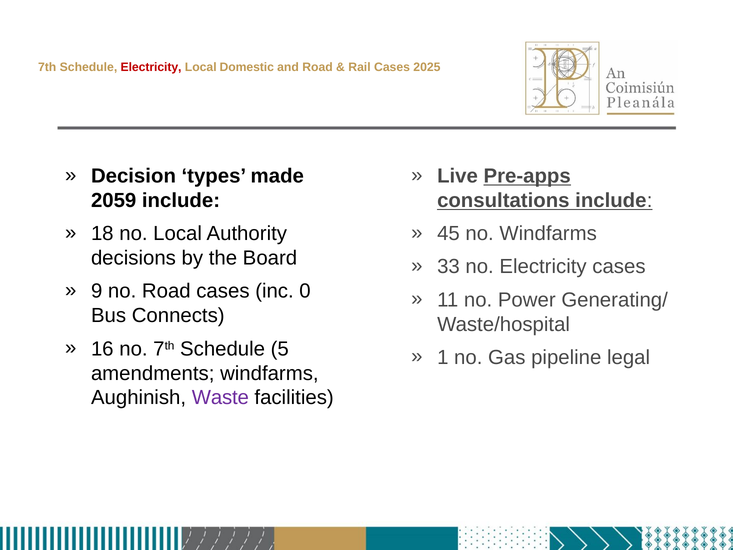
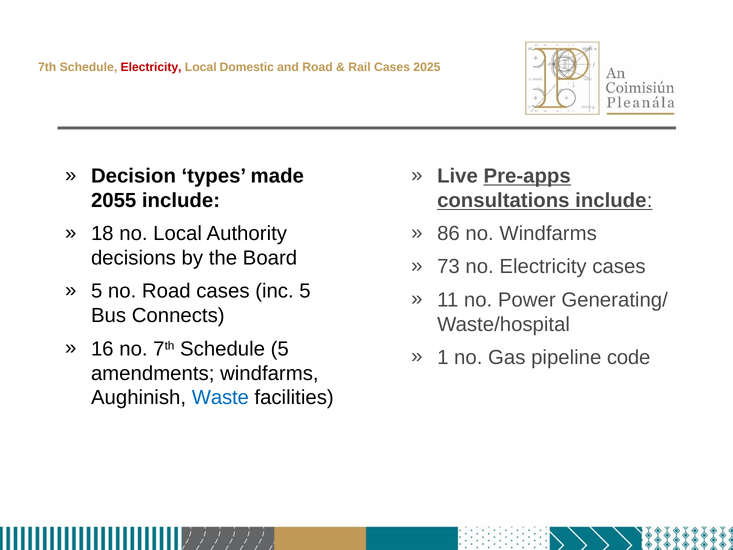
2059: 2059 -> 2055
45: 45 -> 86
33: 33 -> 73
9 at (97, 291): 9 -> 5
inc 0: 0 -> 5
legal: legal -> code
Waste colour: purple -> blue
